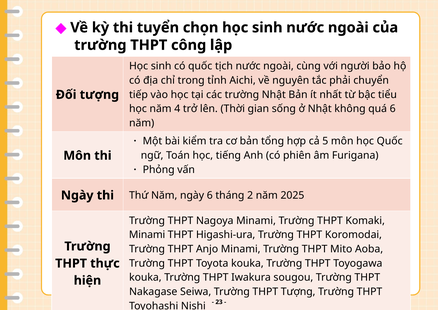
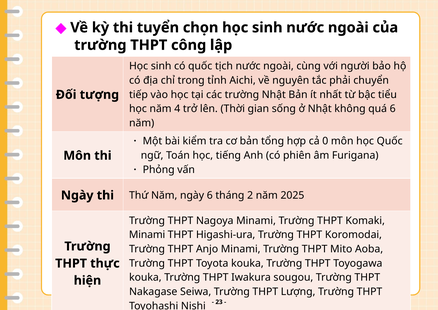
5: 5 -> 0
THPT Tượng: Tượng -> Lượng
